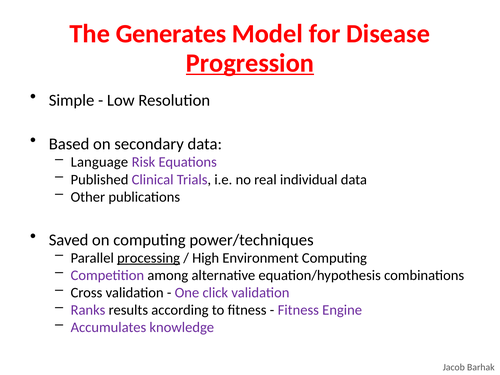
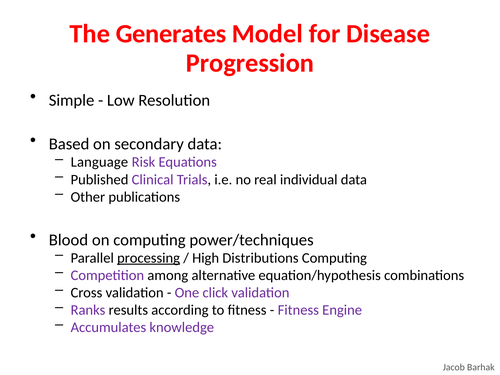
Progression underline: present -> none
Saved: Saved -> Blood
Environment: Environment -> Distributions
